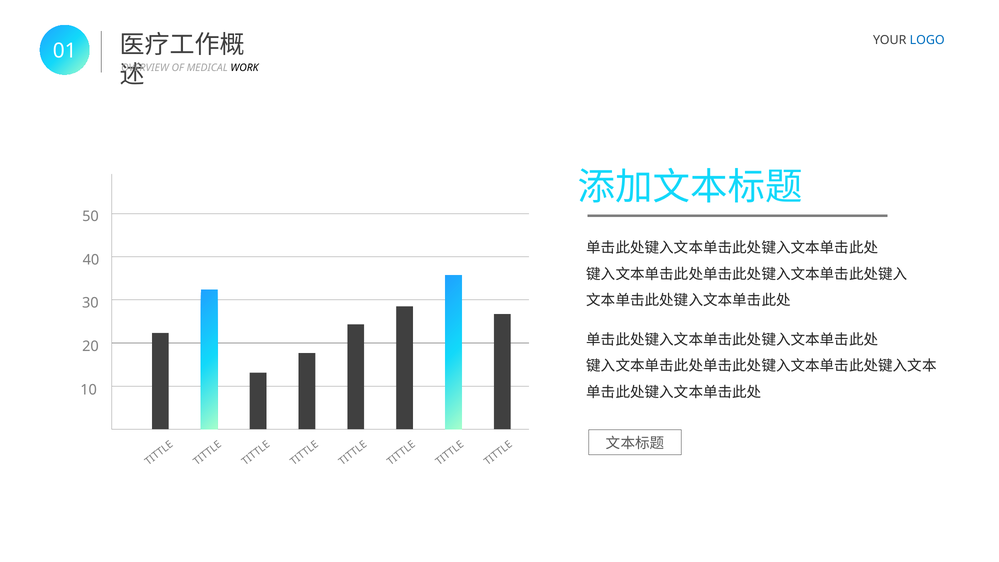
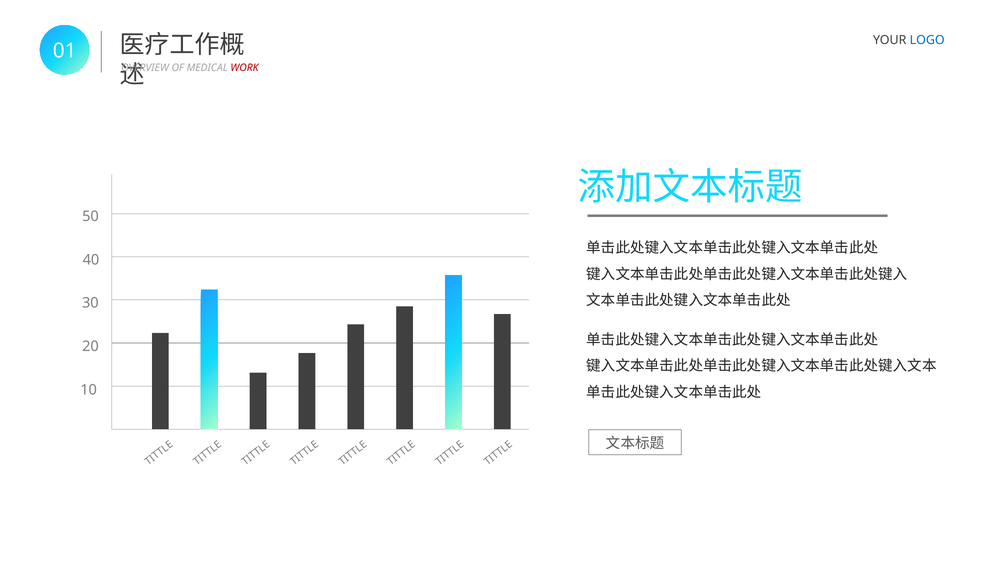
WORK colour: black -> red
